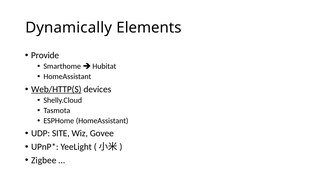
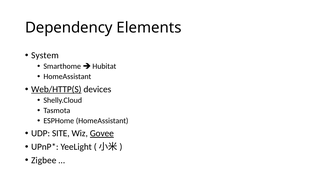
Dynamically: Dynamically -> Dependency
Provide: Provide -> System
Govee underline: none -> present
